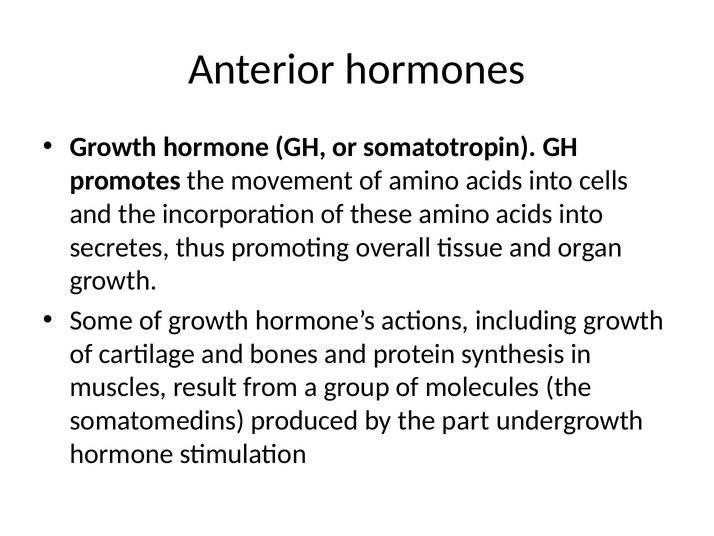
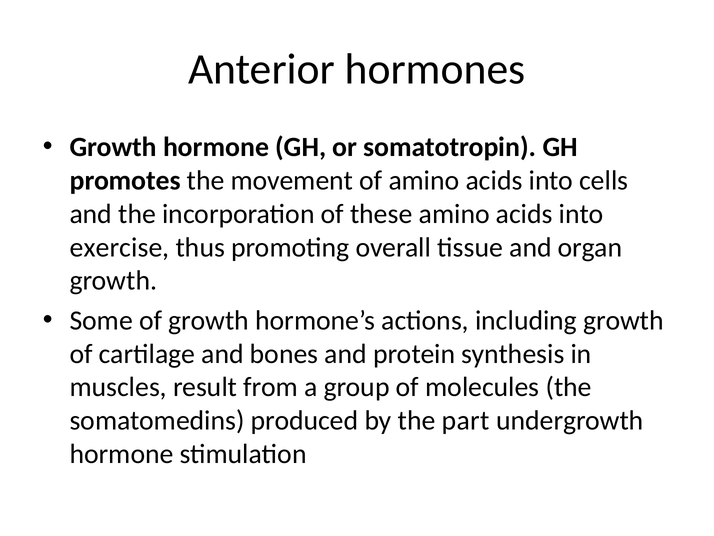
secretes: secretes -> exercise
